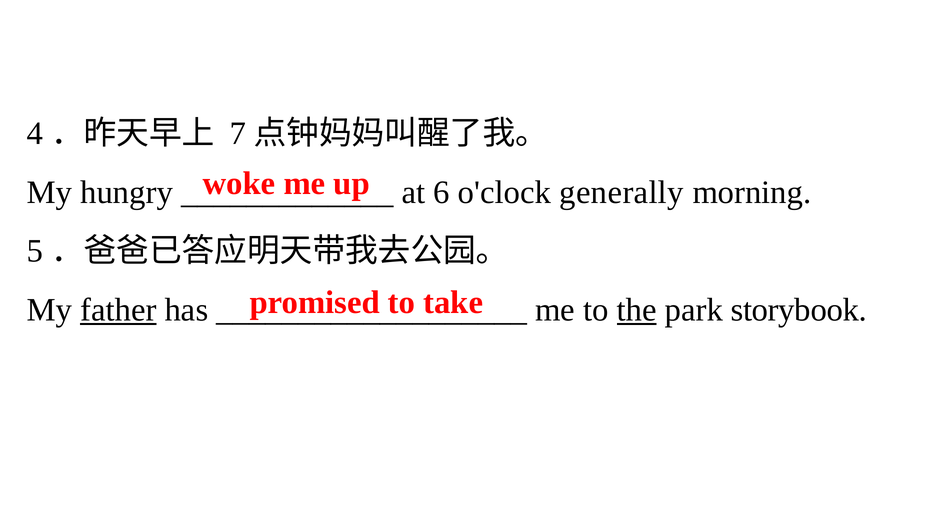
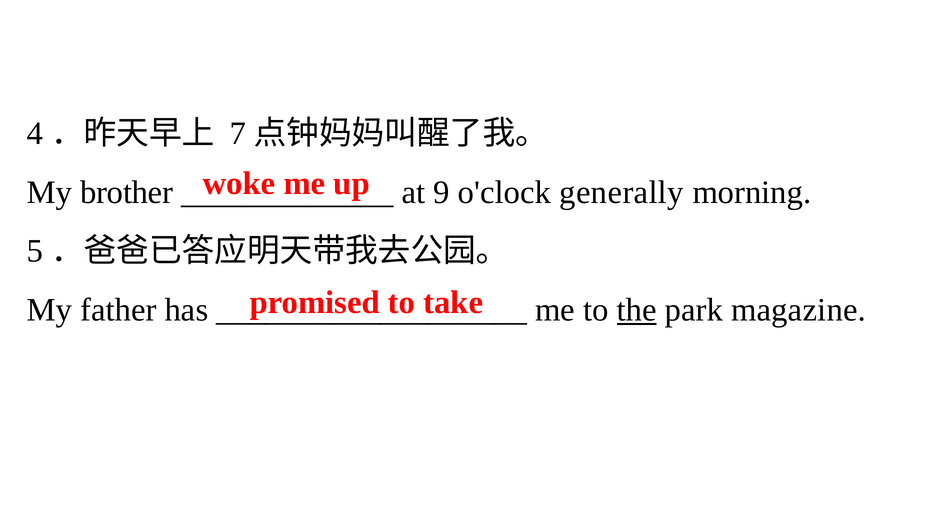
hungry: hungry -> brother
6: 6 -> 9
father underline: present -> none
storybook: storybook -> magazine
